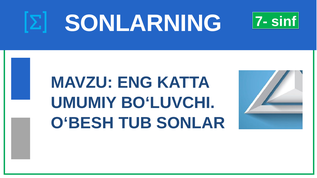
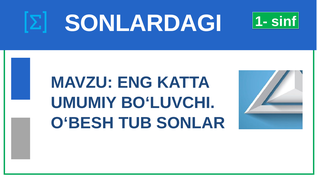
SONLARNING: SONLARNING -> SONLARDAGI
7-: 7- -> 1-
